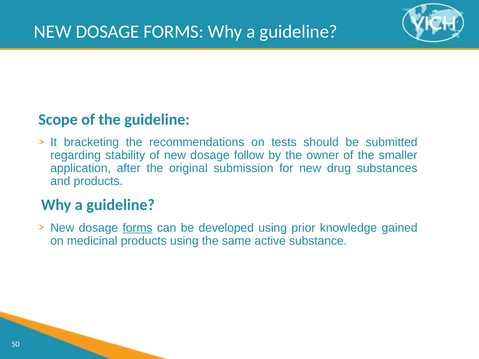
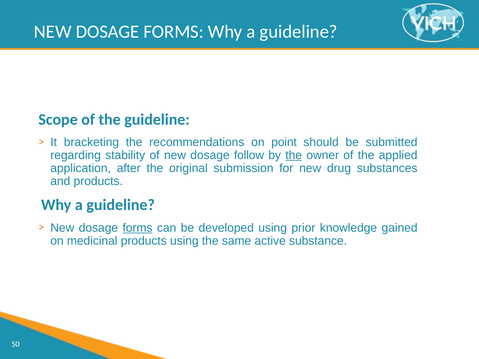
tests: tests -> point
the at (294, 155) underline: none -> present
smaller: smaller -> applied
